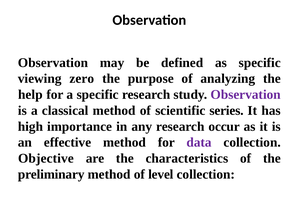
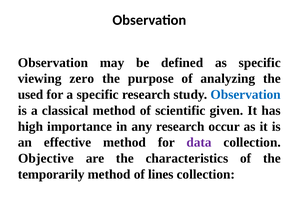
help: help -> used
Observation at (246, 95) colour: purple -> blue
series: series -> given
preliminary: preliminary -> temporarily
level: level -> lines
